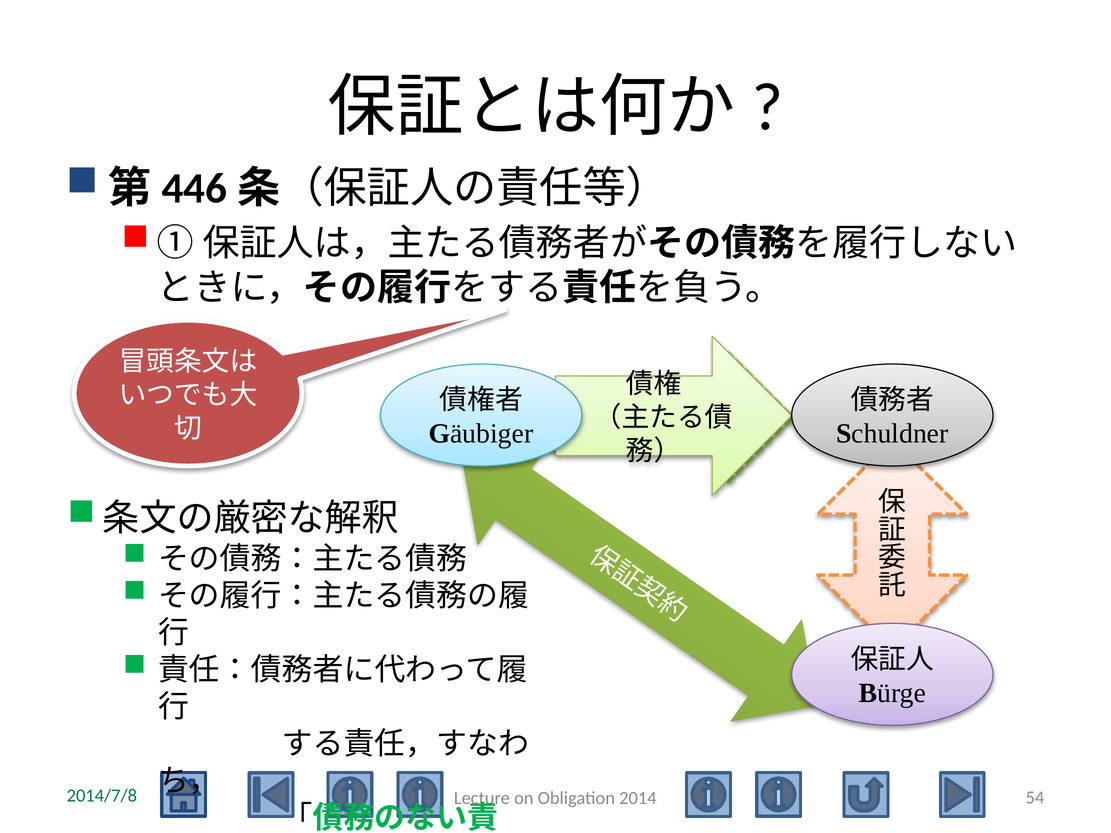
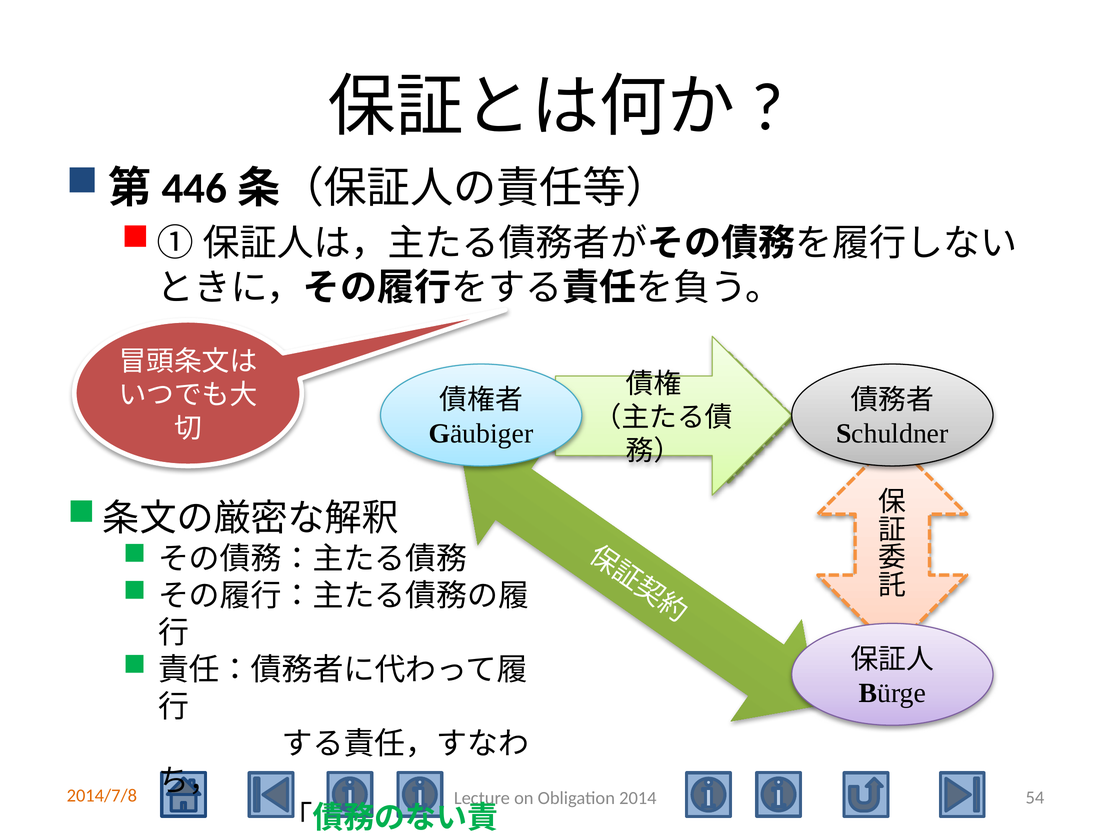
2014/7/8 colour: green -> orange
